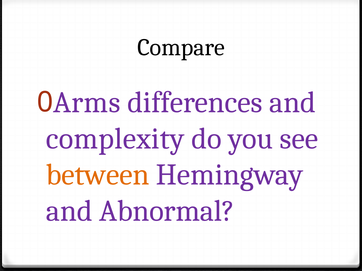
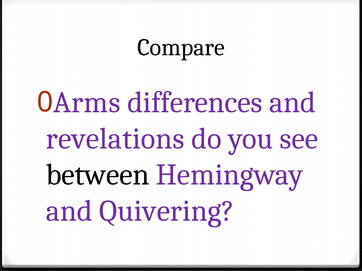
complexity: complexity -> revelations
between colour: orange -> black
Abnormal: Abnormal -> Quivering
